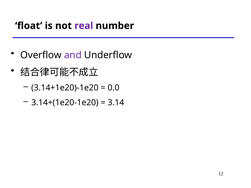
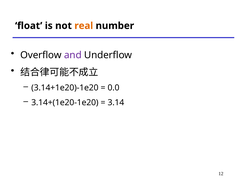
real colour: purple -> orange
